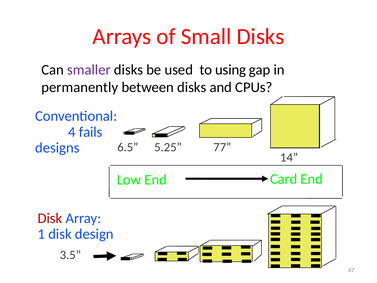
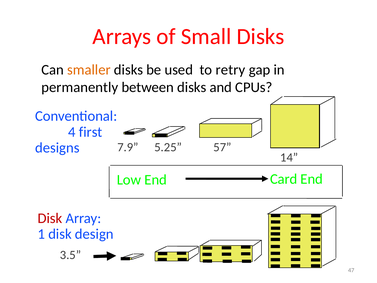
smaller colour: purple -> orange
using: using -> retry
fails: fails -> first
6.5: 6.5 -> 7.9
77: 77 -> 57
